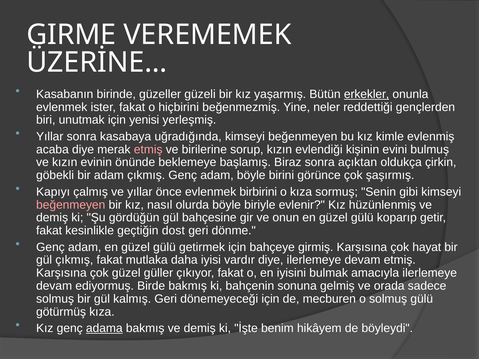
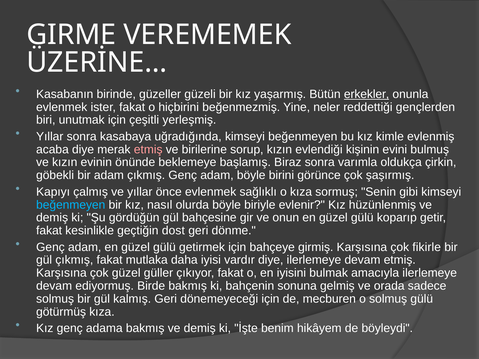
yenisi: yenisi -> çeşitli
açıktan: açıktan -> varımla
birbirini: birbirini -> sağlıklı
beğenmeyen at (71, 205) colour: pink -> light blue
hayat: hayat -> fikirle
adama underline: present -> none
